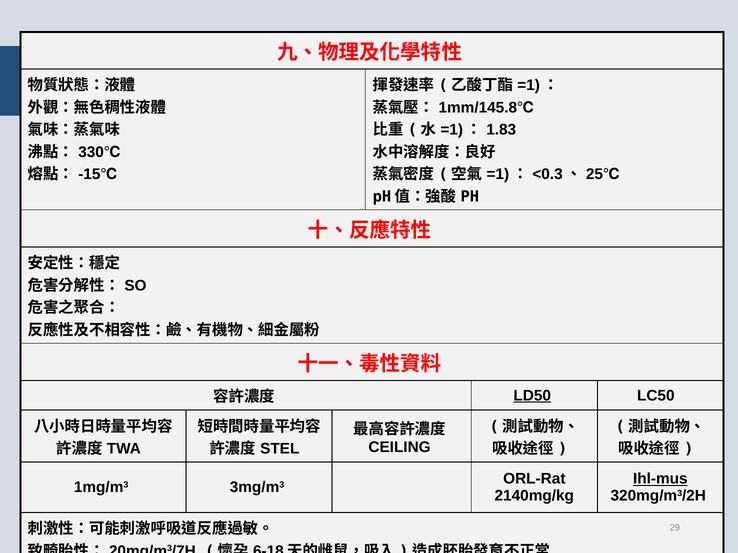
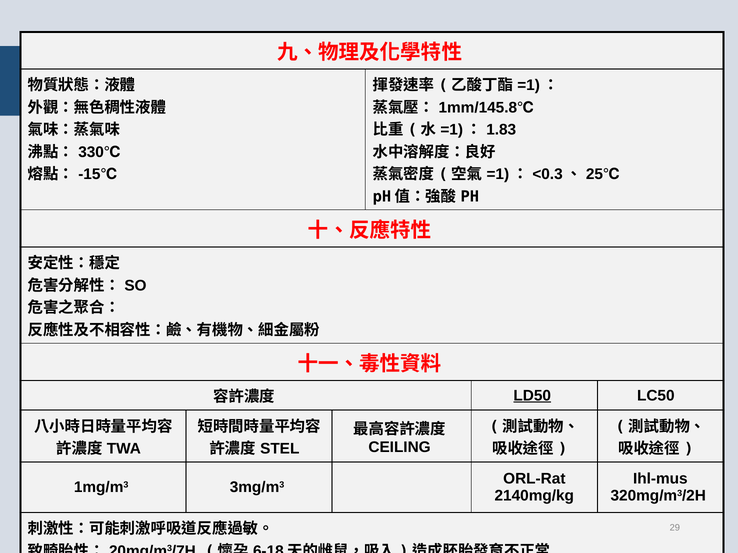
Ihl-mus underline: present -> none
